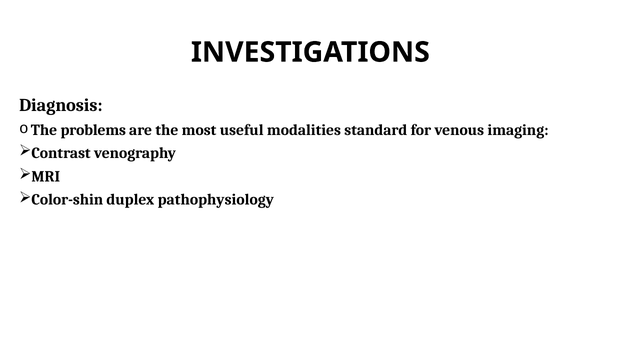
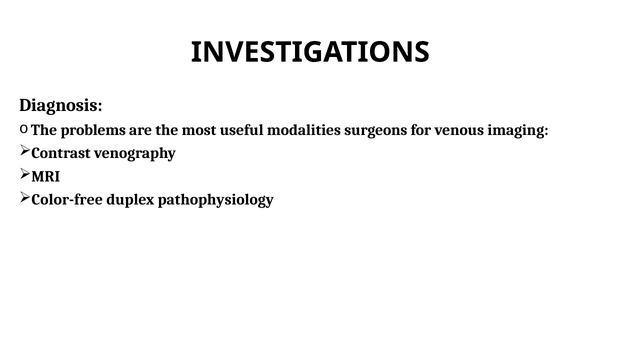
standard: standard -> surgeons
Color-shin: Color-shin -> Color-free
